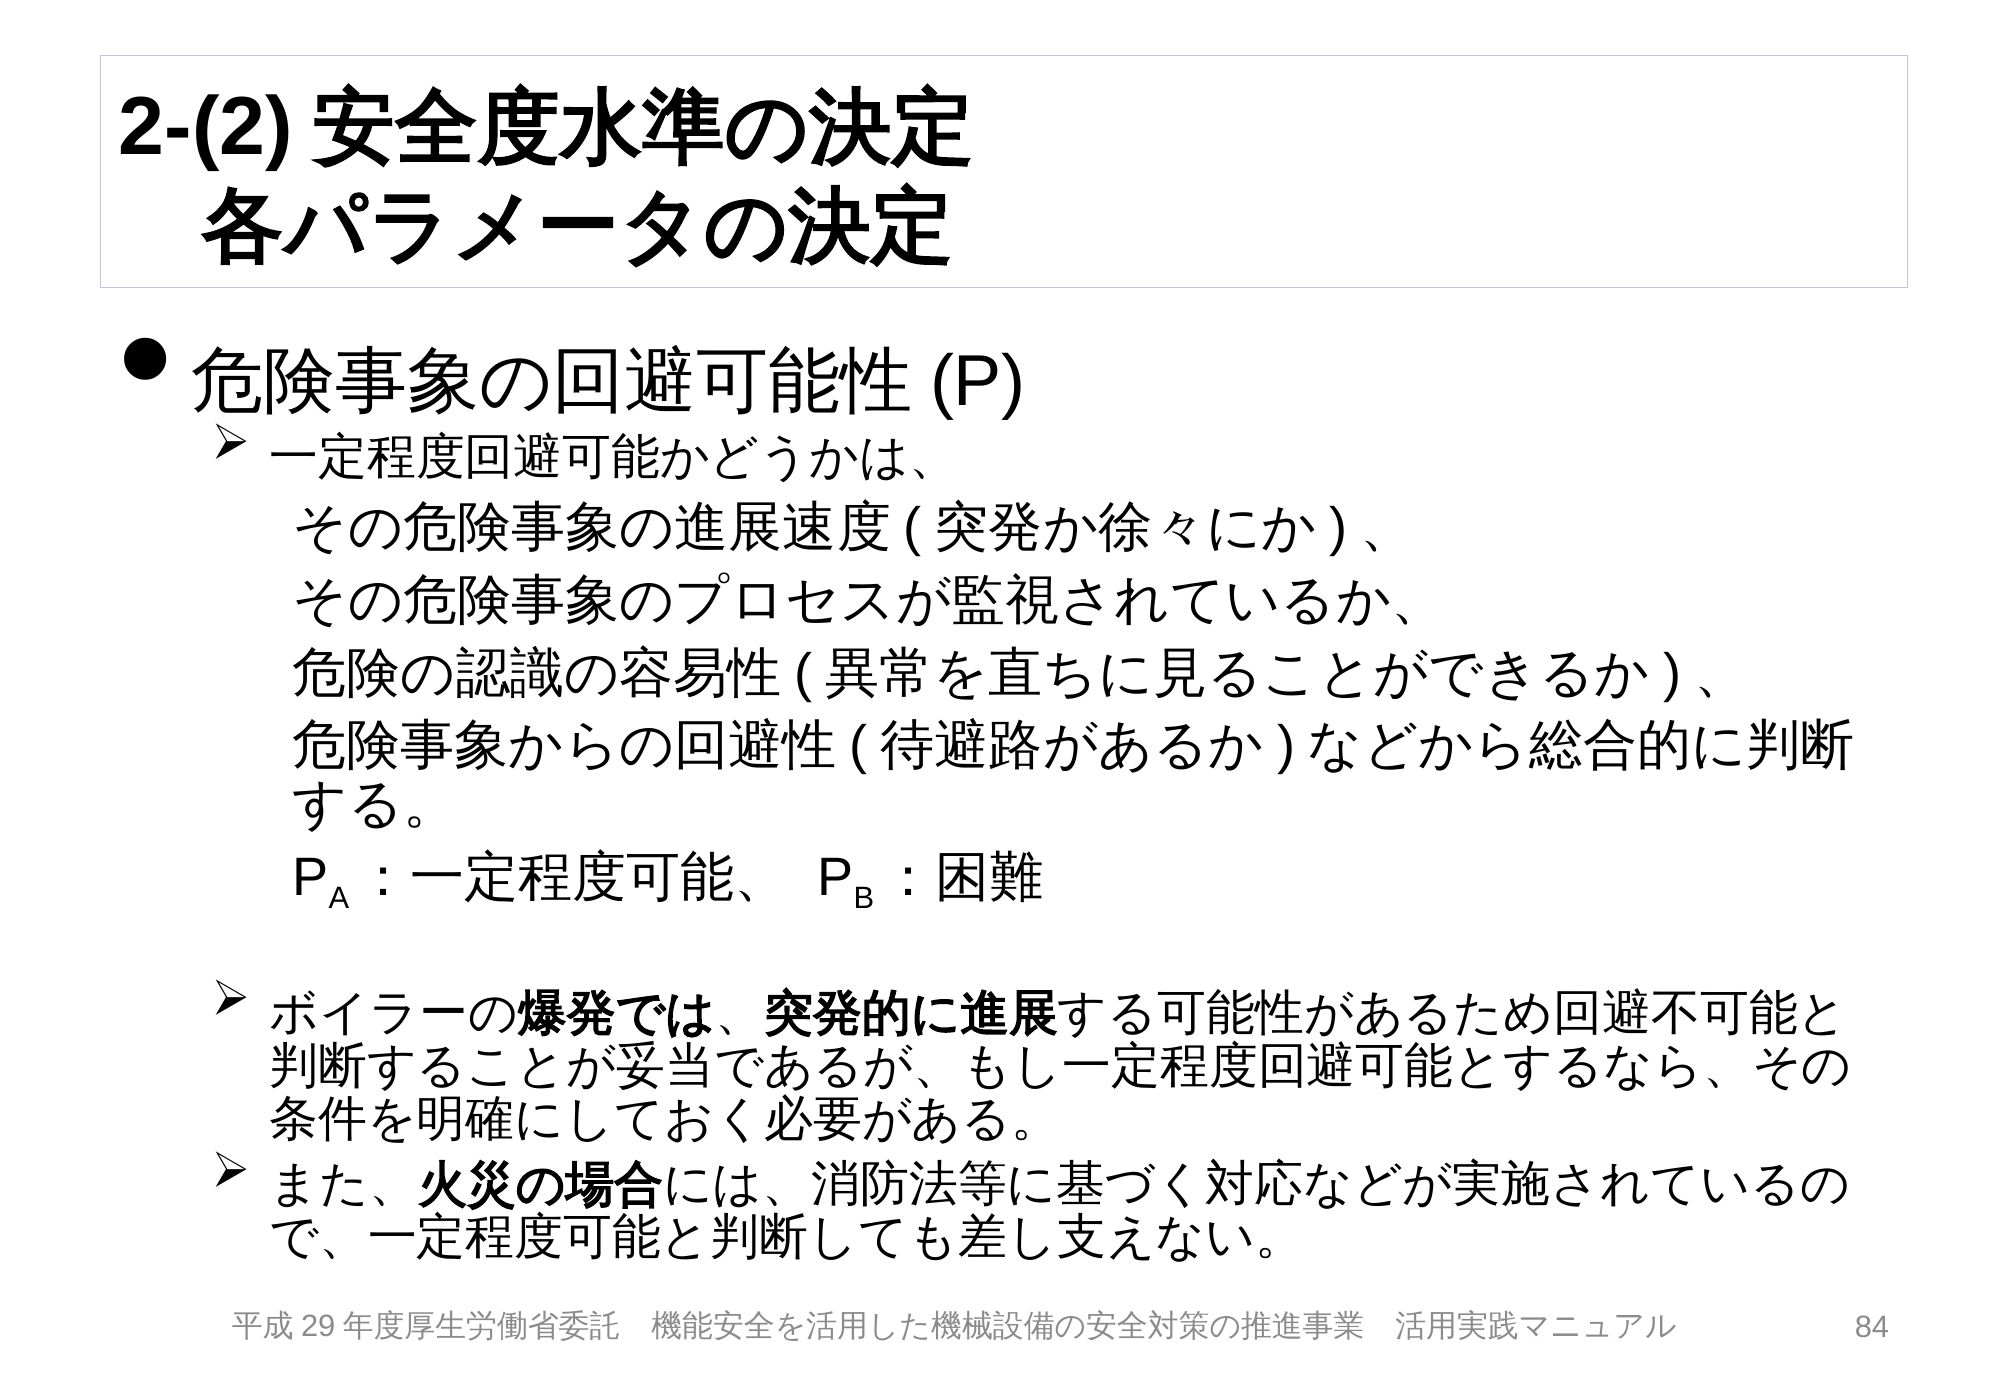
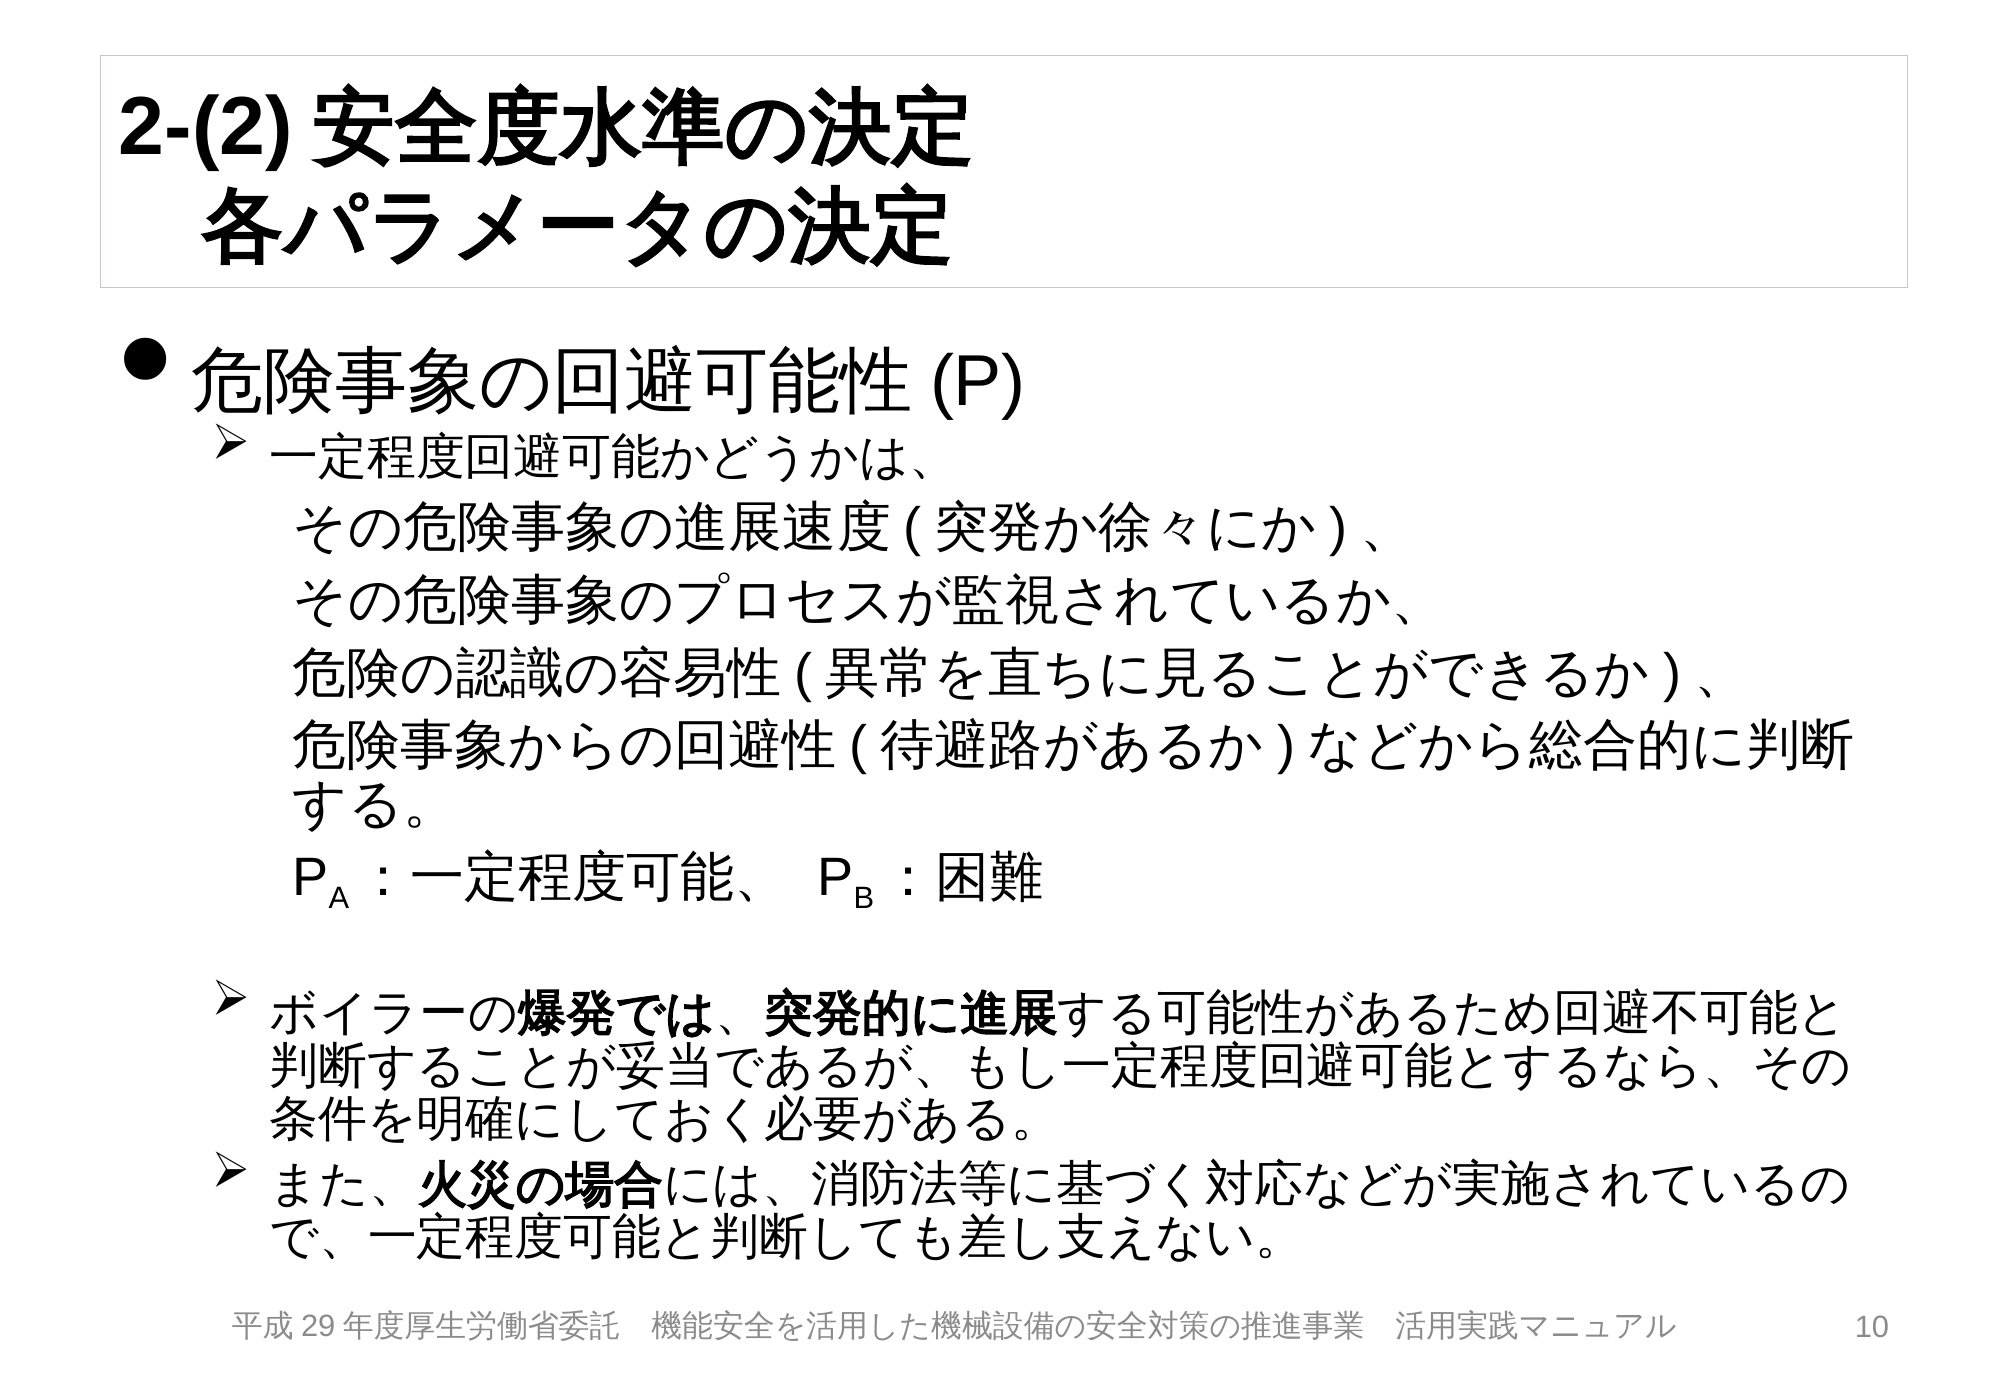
84: 84 -> 10
